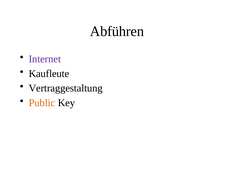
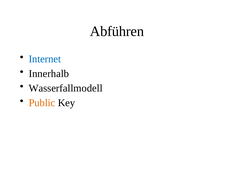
Internet colour: purple -> blue
Kaufleute: Kaufleute -> Innerhalb
Vertraggestaltung: Vertraggestaltung -> Wasserfallmodell
